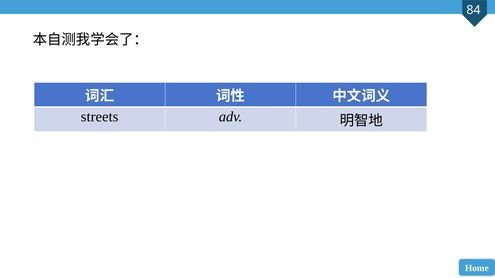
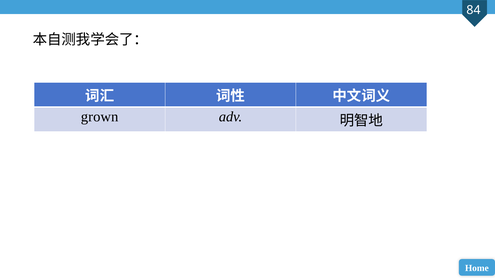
streets: streets -> grown
